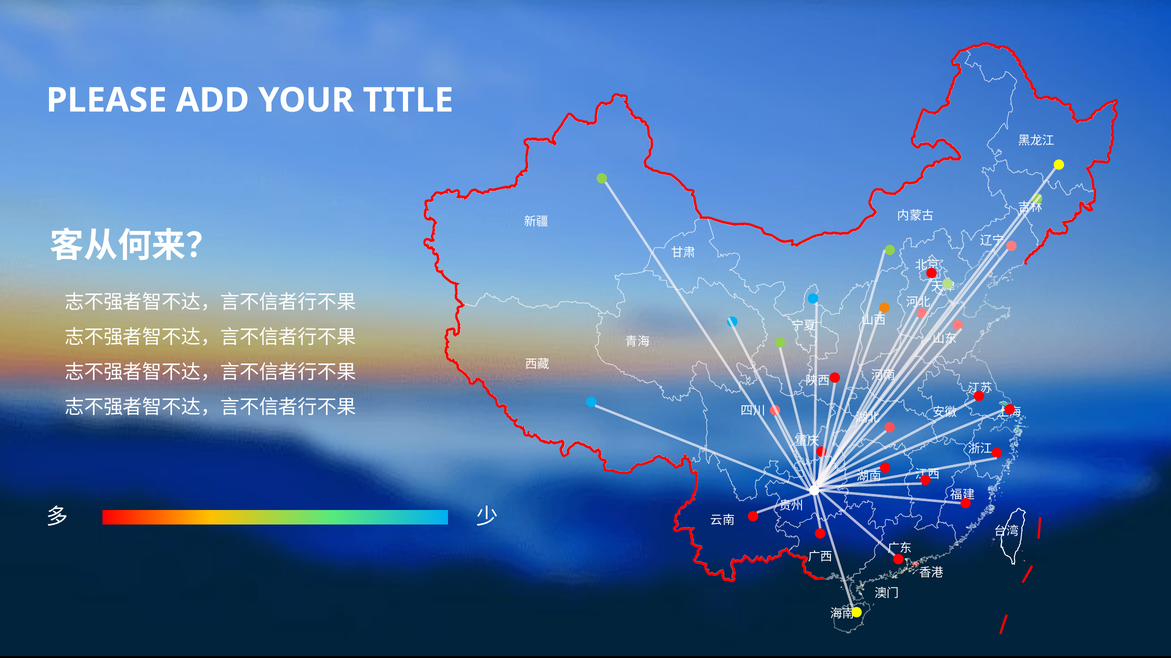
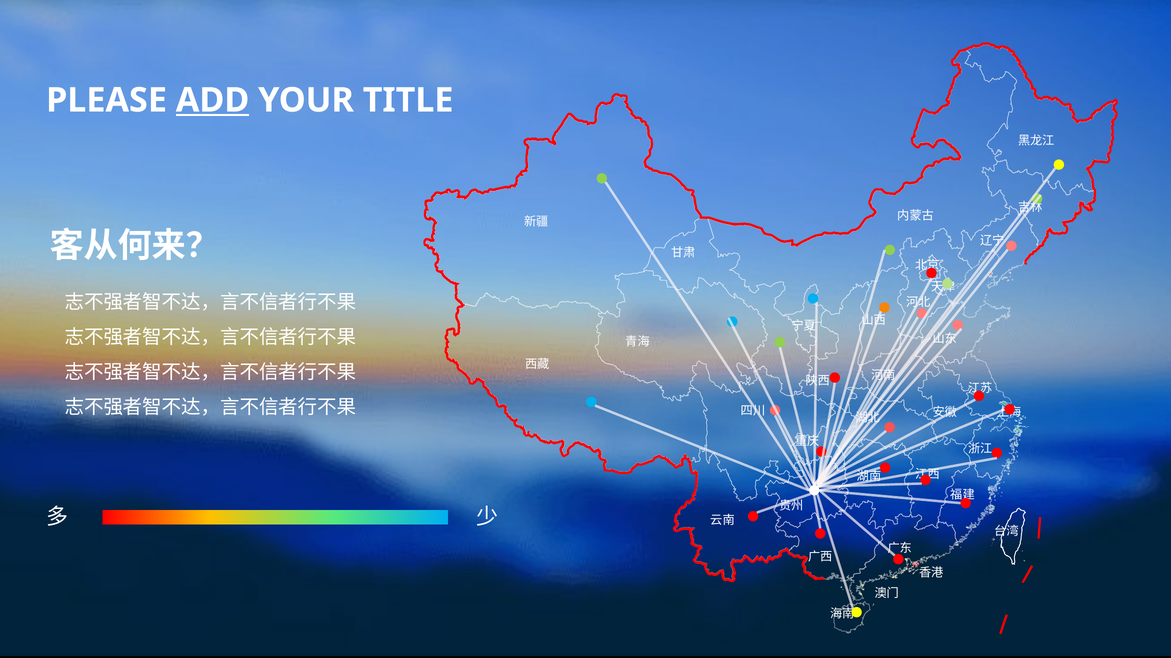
ADD underline: none -> present
